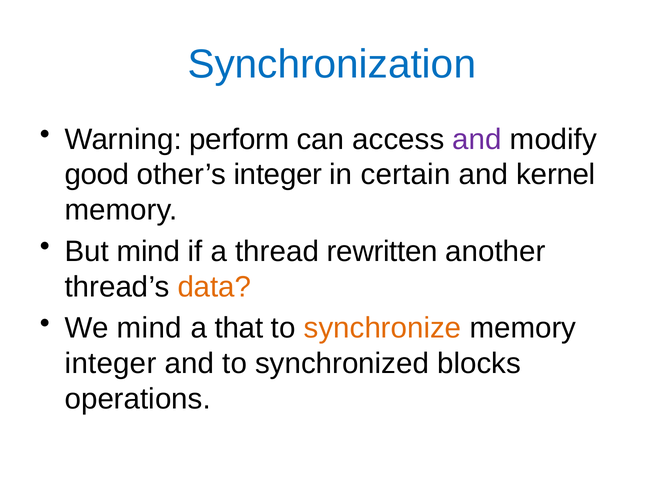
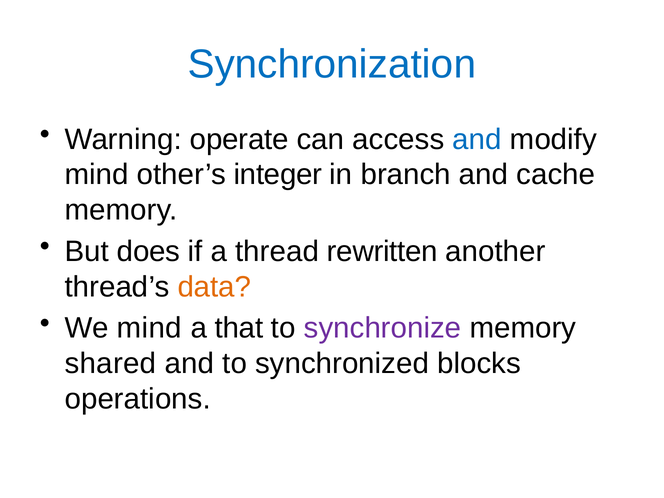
perform: perform -> operate
and at (477, 139) colour: purple -> blue
good at (97, 175): good -> mind
certain: certain -> branch
kernel: kernel -> cache
But mind: mind -> does
synchronize colour: orange -> purple
integer at (111, 364): integer -> shared
